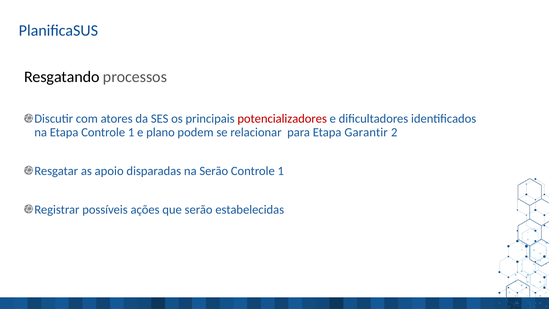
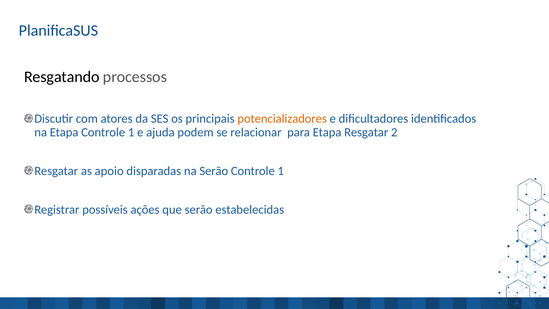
potencializadores colour: red -> orange
plano: plano -> ajuda
Etapa Garantir: Garantir -> Resgatar
